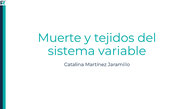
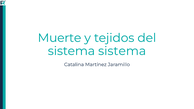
sistema variable: variable -> sistema
